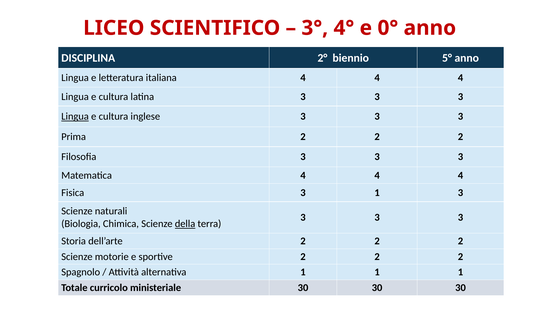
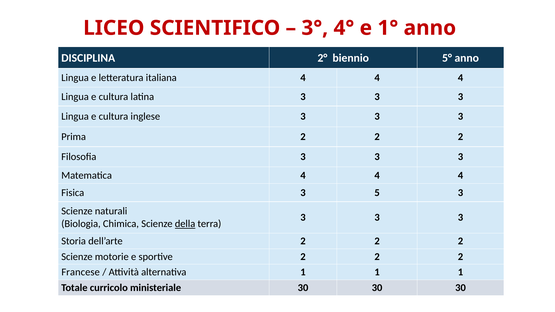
0°: 0° -> 1°
Lingua at (75, 117) underline: present -> none
3 1: 1 -> 5
Spagnolo: Spagnolo -> Francese
